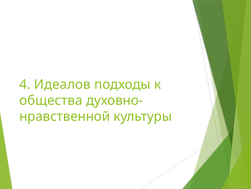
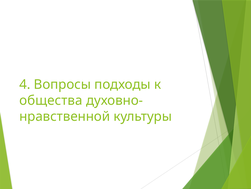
Идеалов: Идеалов -> Вопросы
